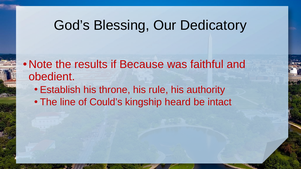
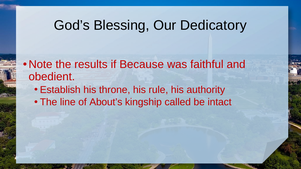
Could’s: Could’s -> About’s
heard: heard -> called
